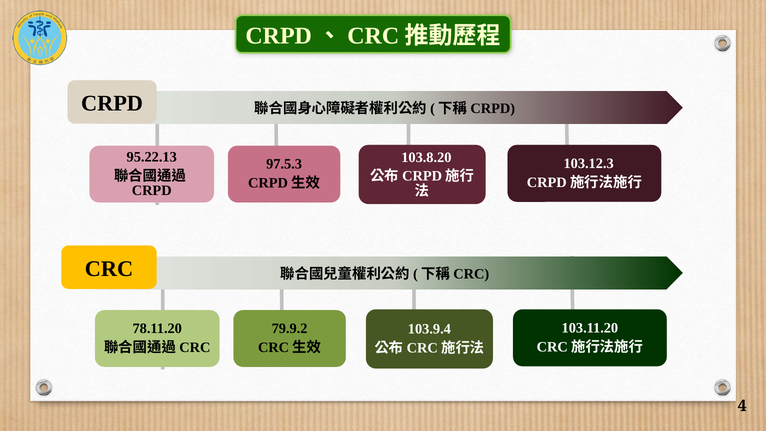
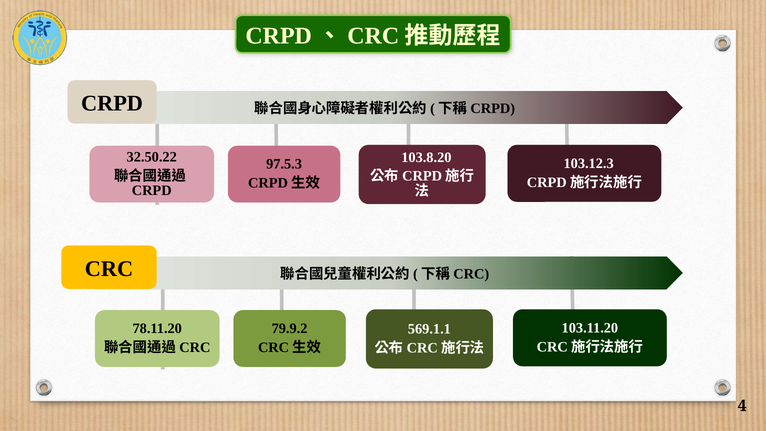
95.22.13: 95.22.13 -> 32.50.22
103.9.4: 103.9.4 -> 569.1.1
